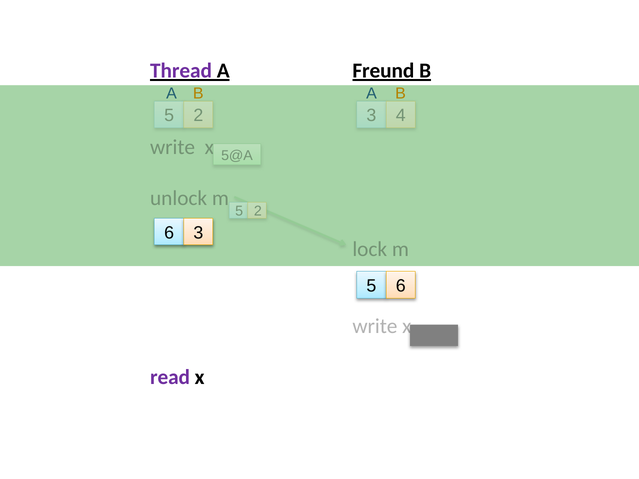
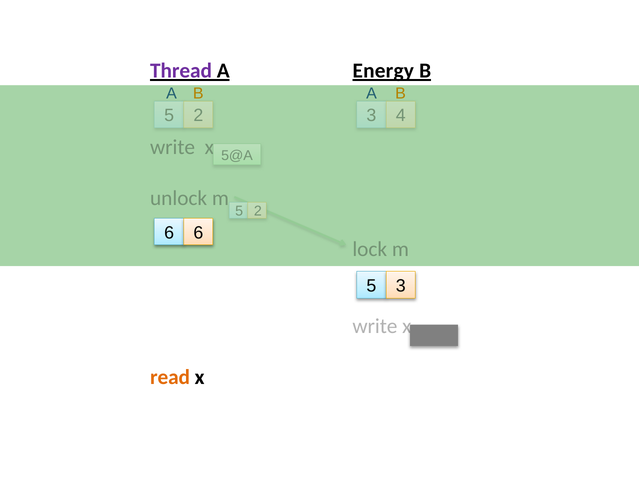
Freund: Freund -> Energy
6 3: 3 -> 6
5 6: 6 -> 3
read colour: purple -> orange
